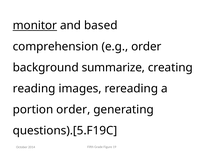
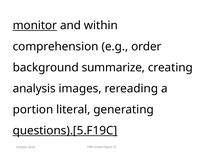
based: based -> within
reading: reading -> analysis
portion order: order -> literal
questions).[5.F19C underline: none -> present
